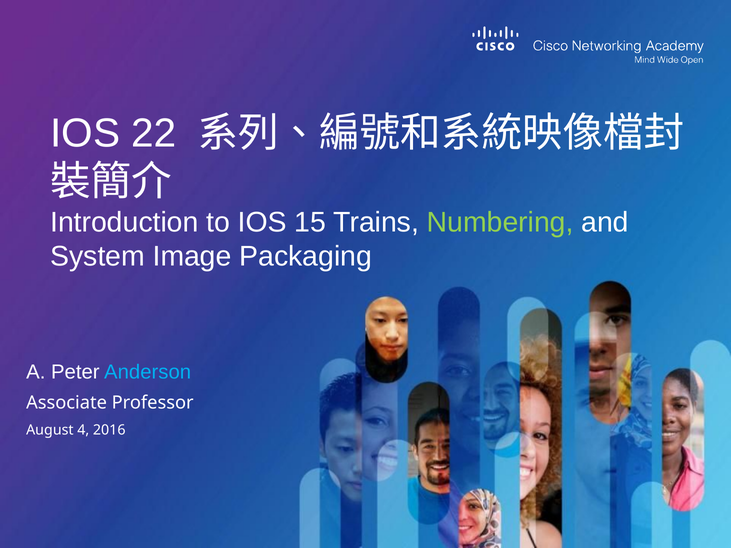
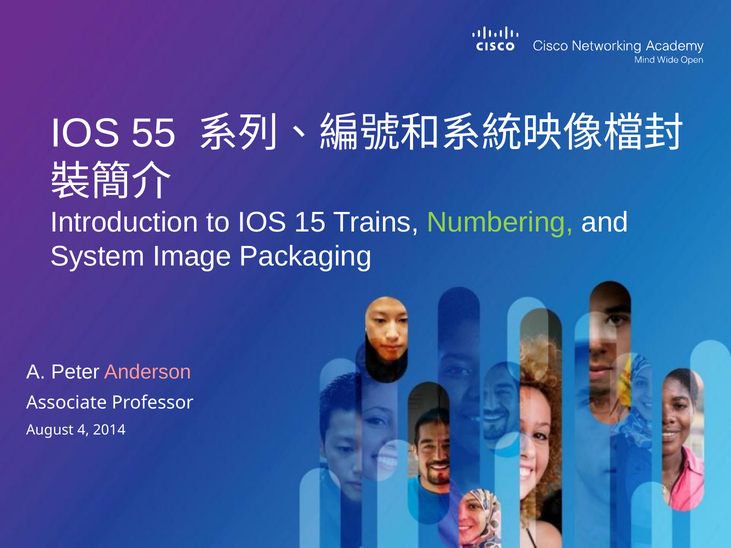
22: 22 -> 55
Anderson colour: light blue -> pink
2016: 2016 -> 2014
